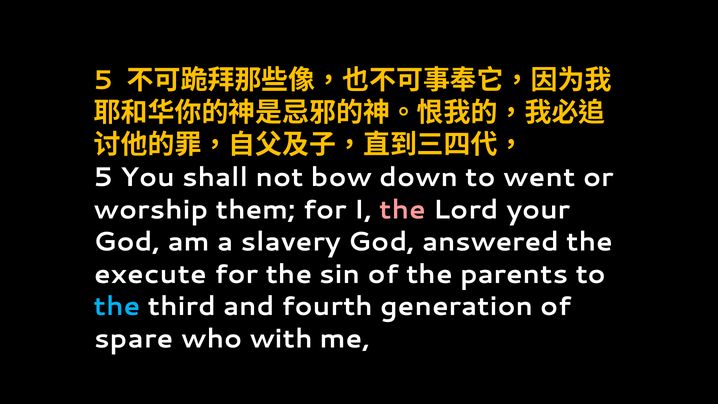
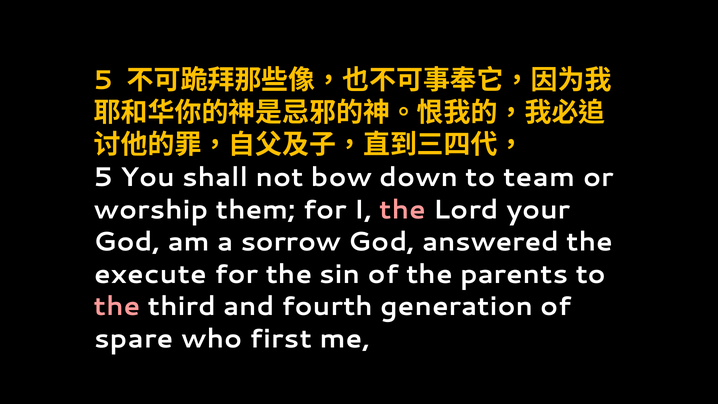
went: went -> team
slavery: slavery -> sorrow
the at (117, 306) colour: light blue -> pink
with: with -> first
